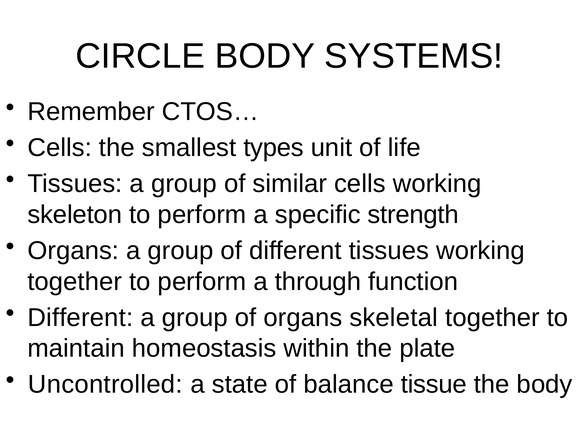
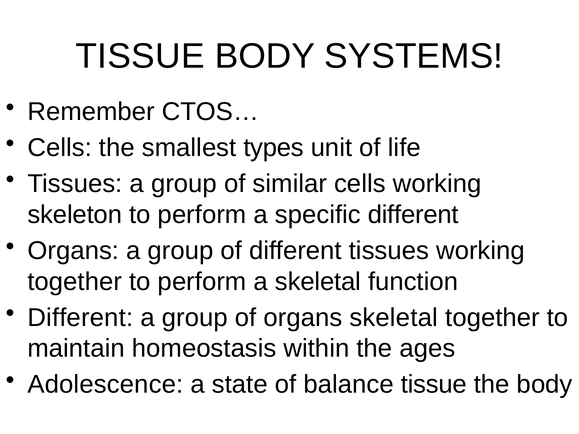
CIRCLE at (140, 56): CIRCLE -> TISSUE
specific strength: strength -> different
a through: through -> skeletal
plate: plate -> ages
Uncontrolled: Uncontrolled -> Adolescence
